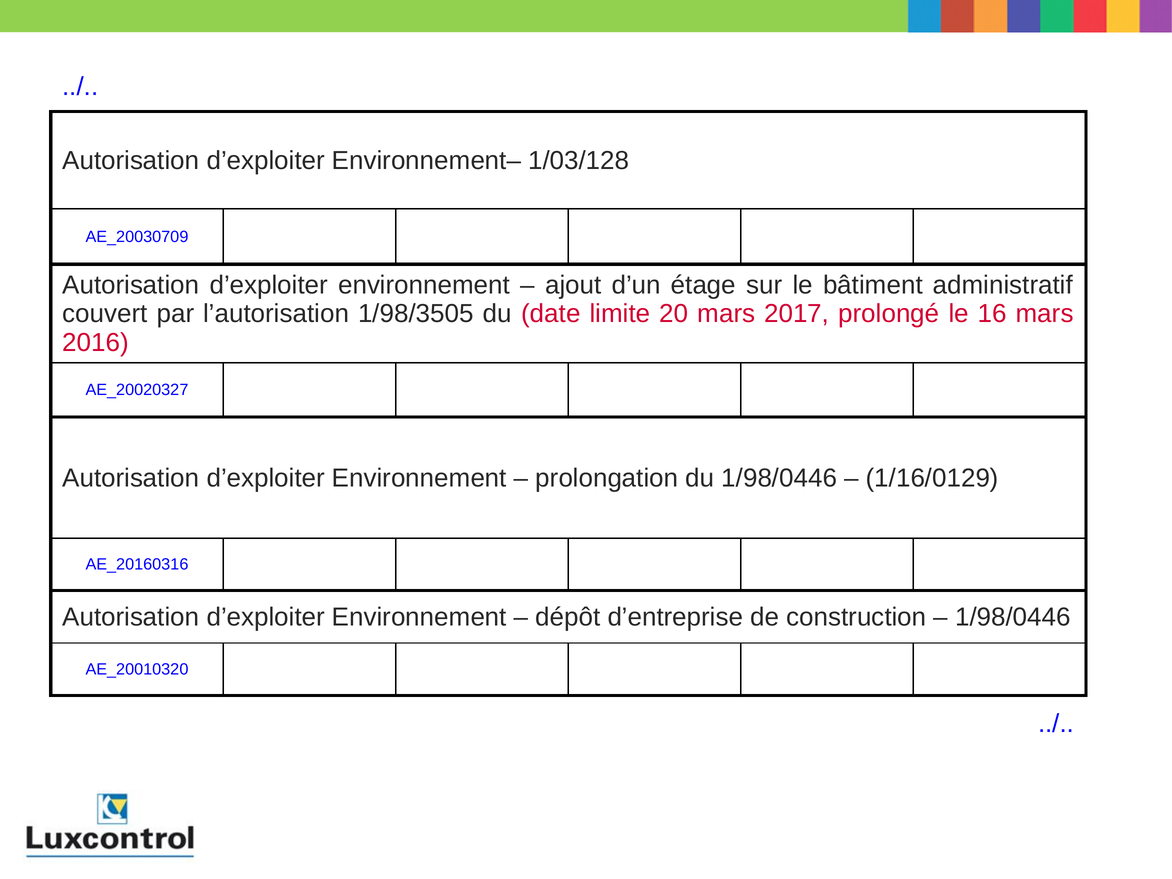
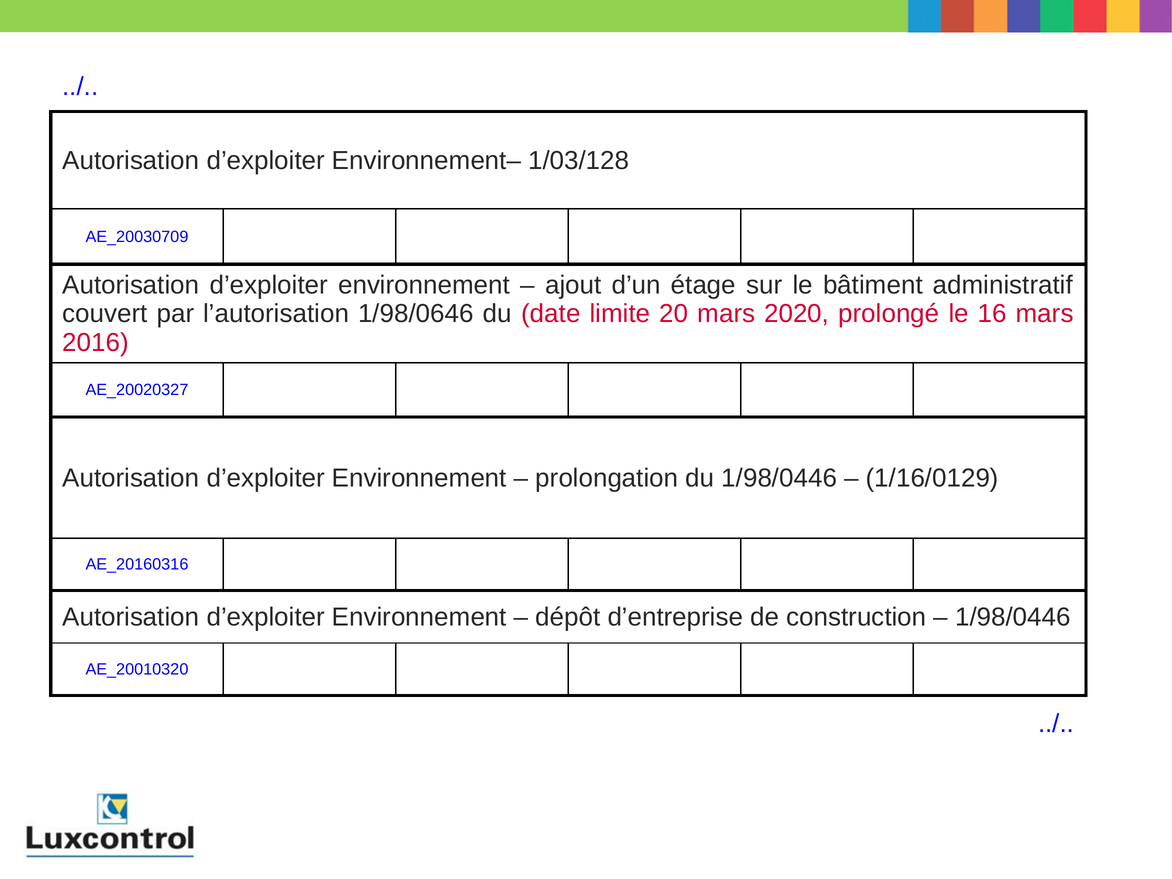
1/98/3505: 1/98/3505 -> 1/98/0646
2017: 2017 -> 2020
